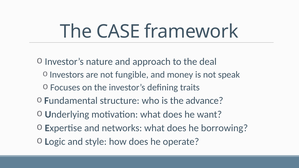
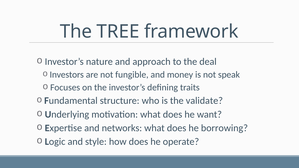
CASE: CASE -> TREE
advance: advance -> validate
